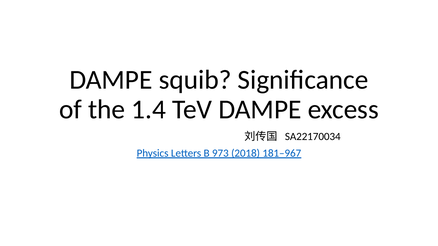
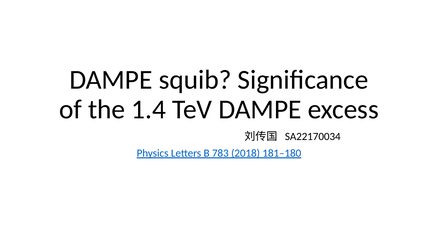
973: 973 -> 783
181–967: 181–967 -> 181–180
